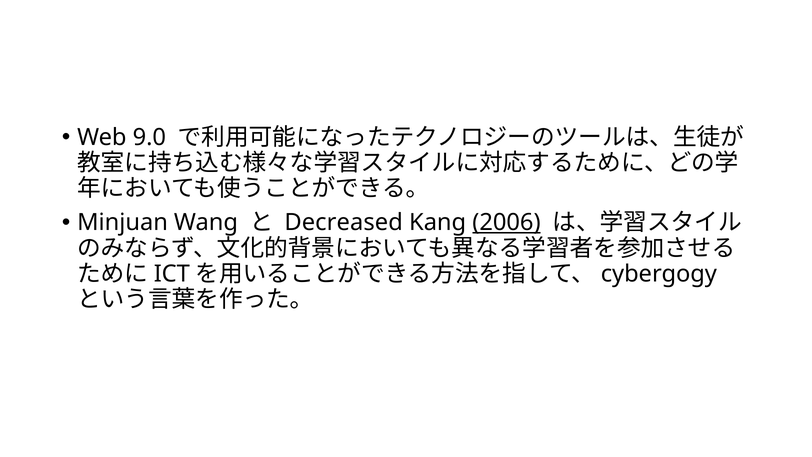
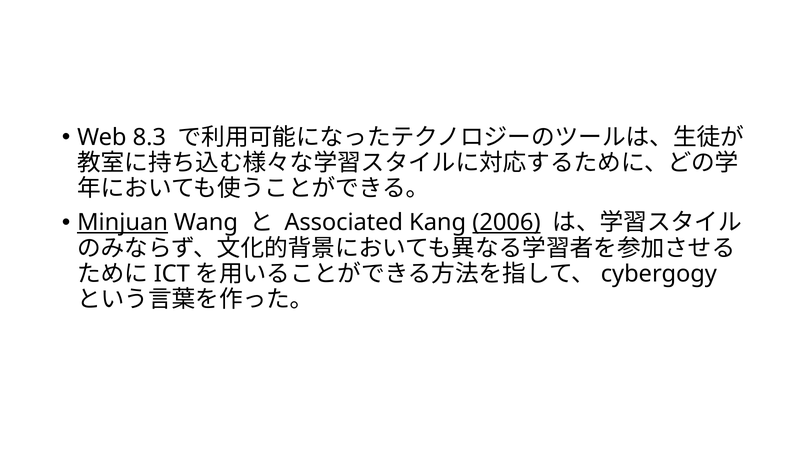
9.0: 9.0 -> 8.3
Minjuan underline: none -> present
Decreased: Decreased -> Associated
